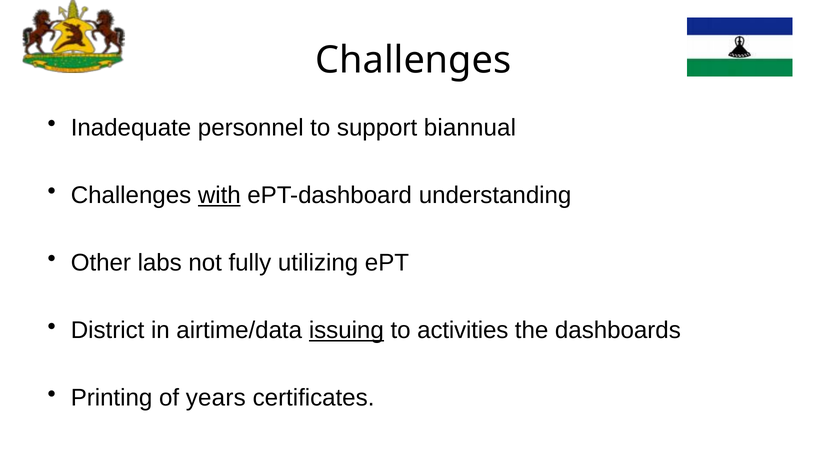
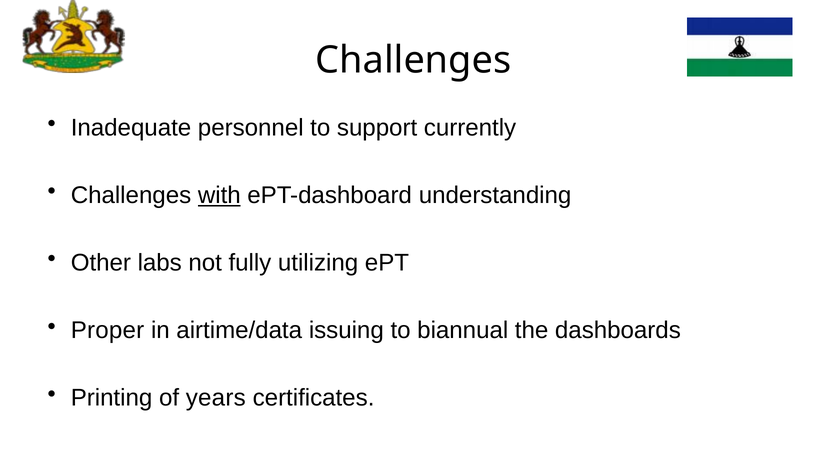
biannual: biannual -> currently
District: District -> Proper
issuing underline: present -> none
activities: activities -> biannual
